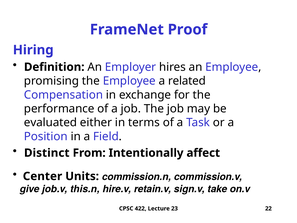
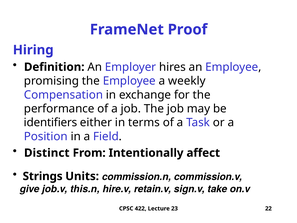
related: related -> weekly
evaluated: evaluated -> identifiers
Center: Center -> Strings
